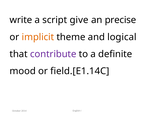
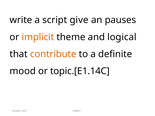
precise: precise -> pauses
contribute colour: purple -> orange
field.[E1.14C: field.[E1.14C -> topic.[E1.14C
